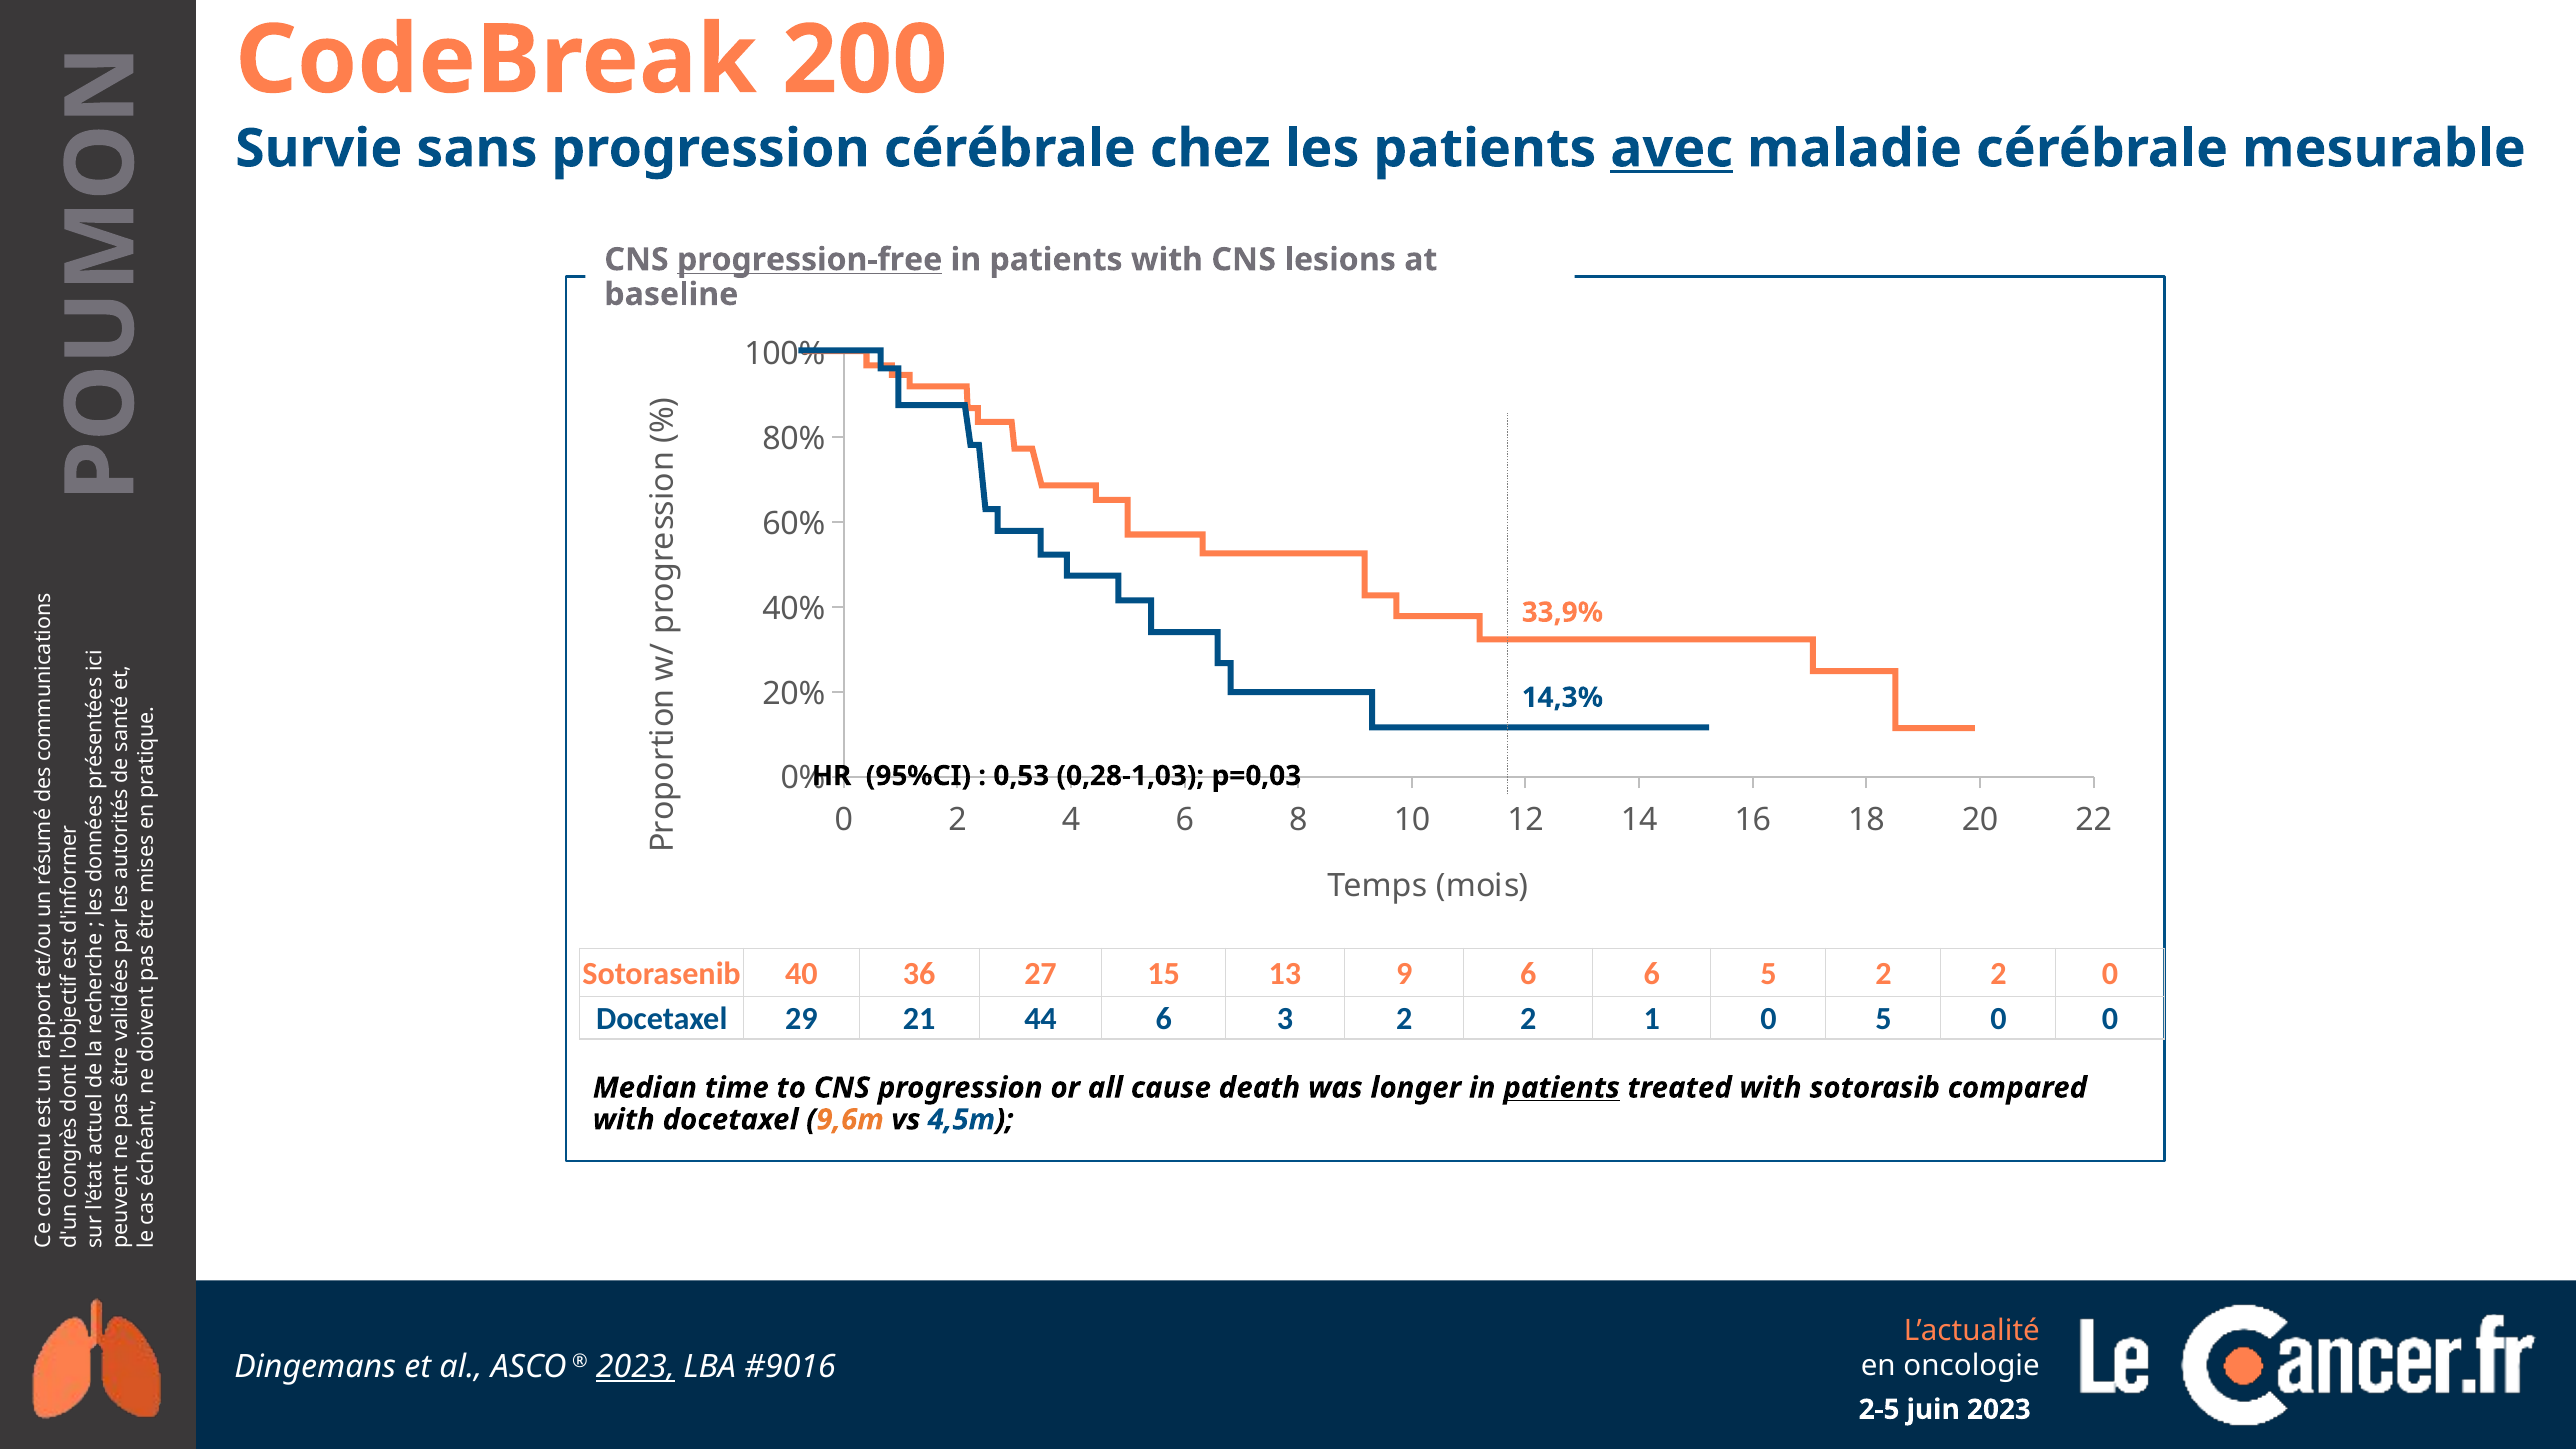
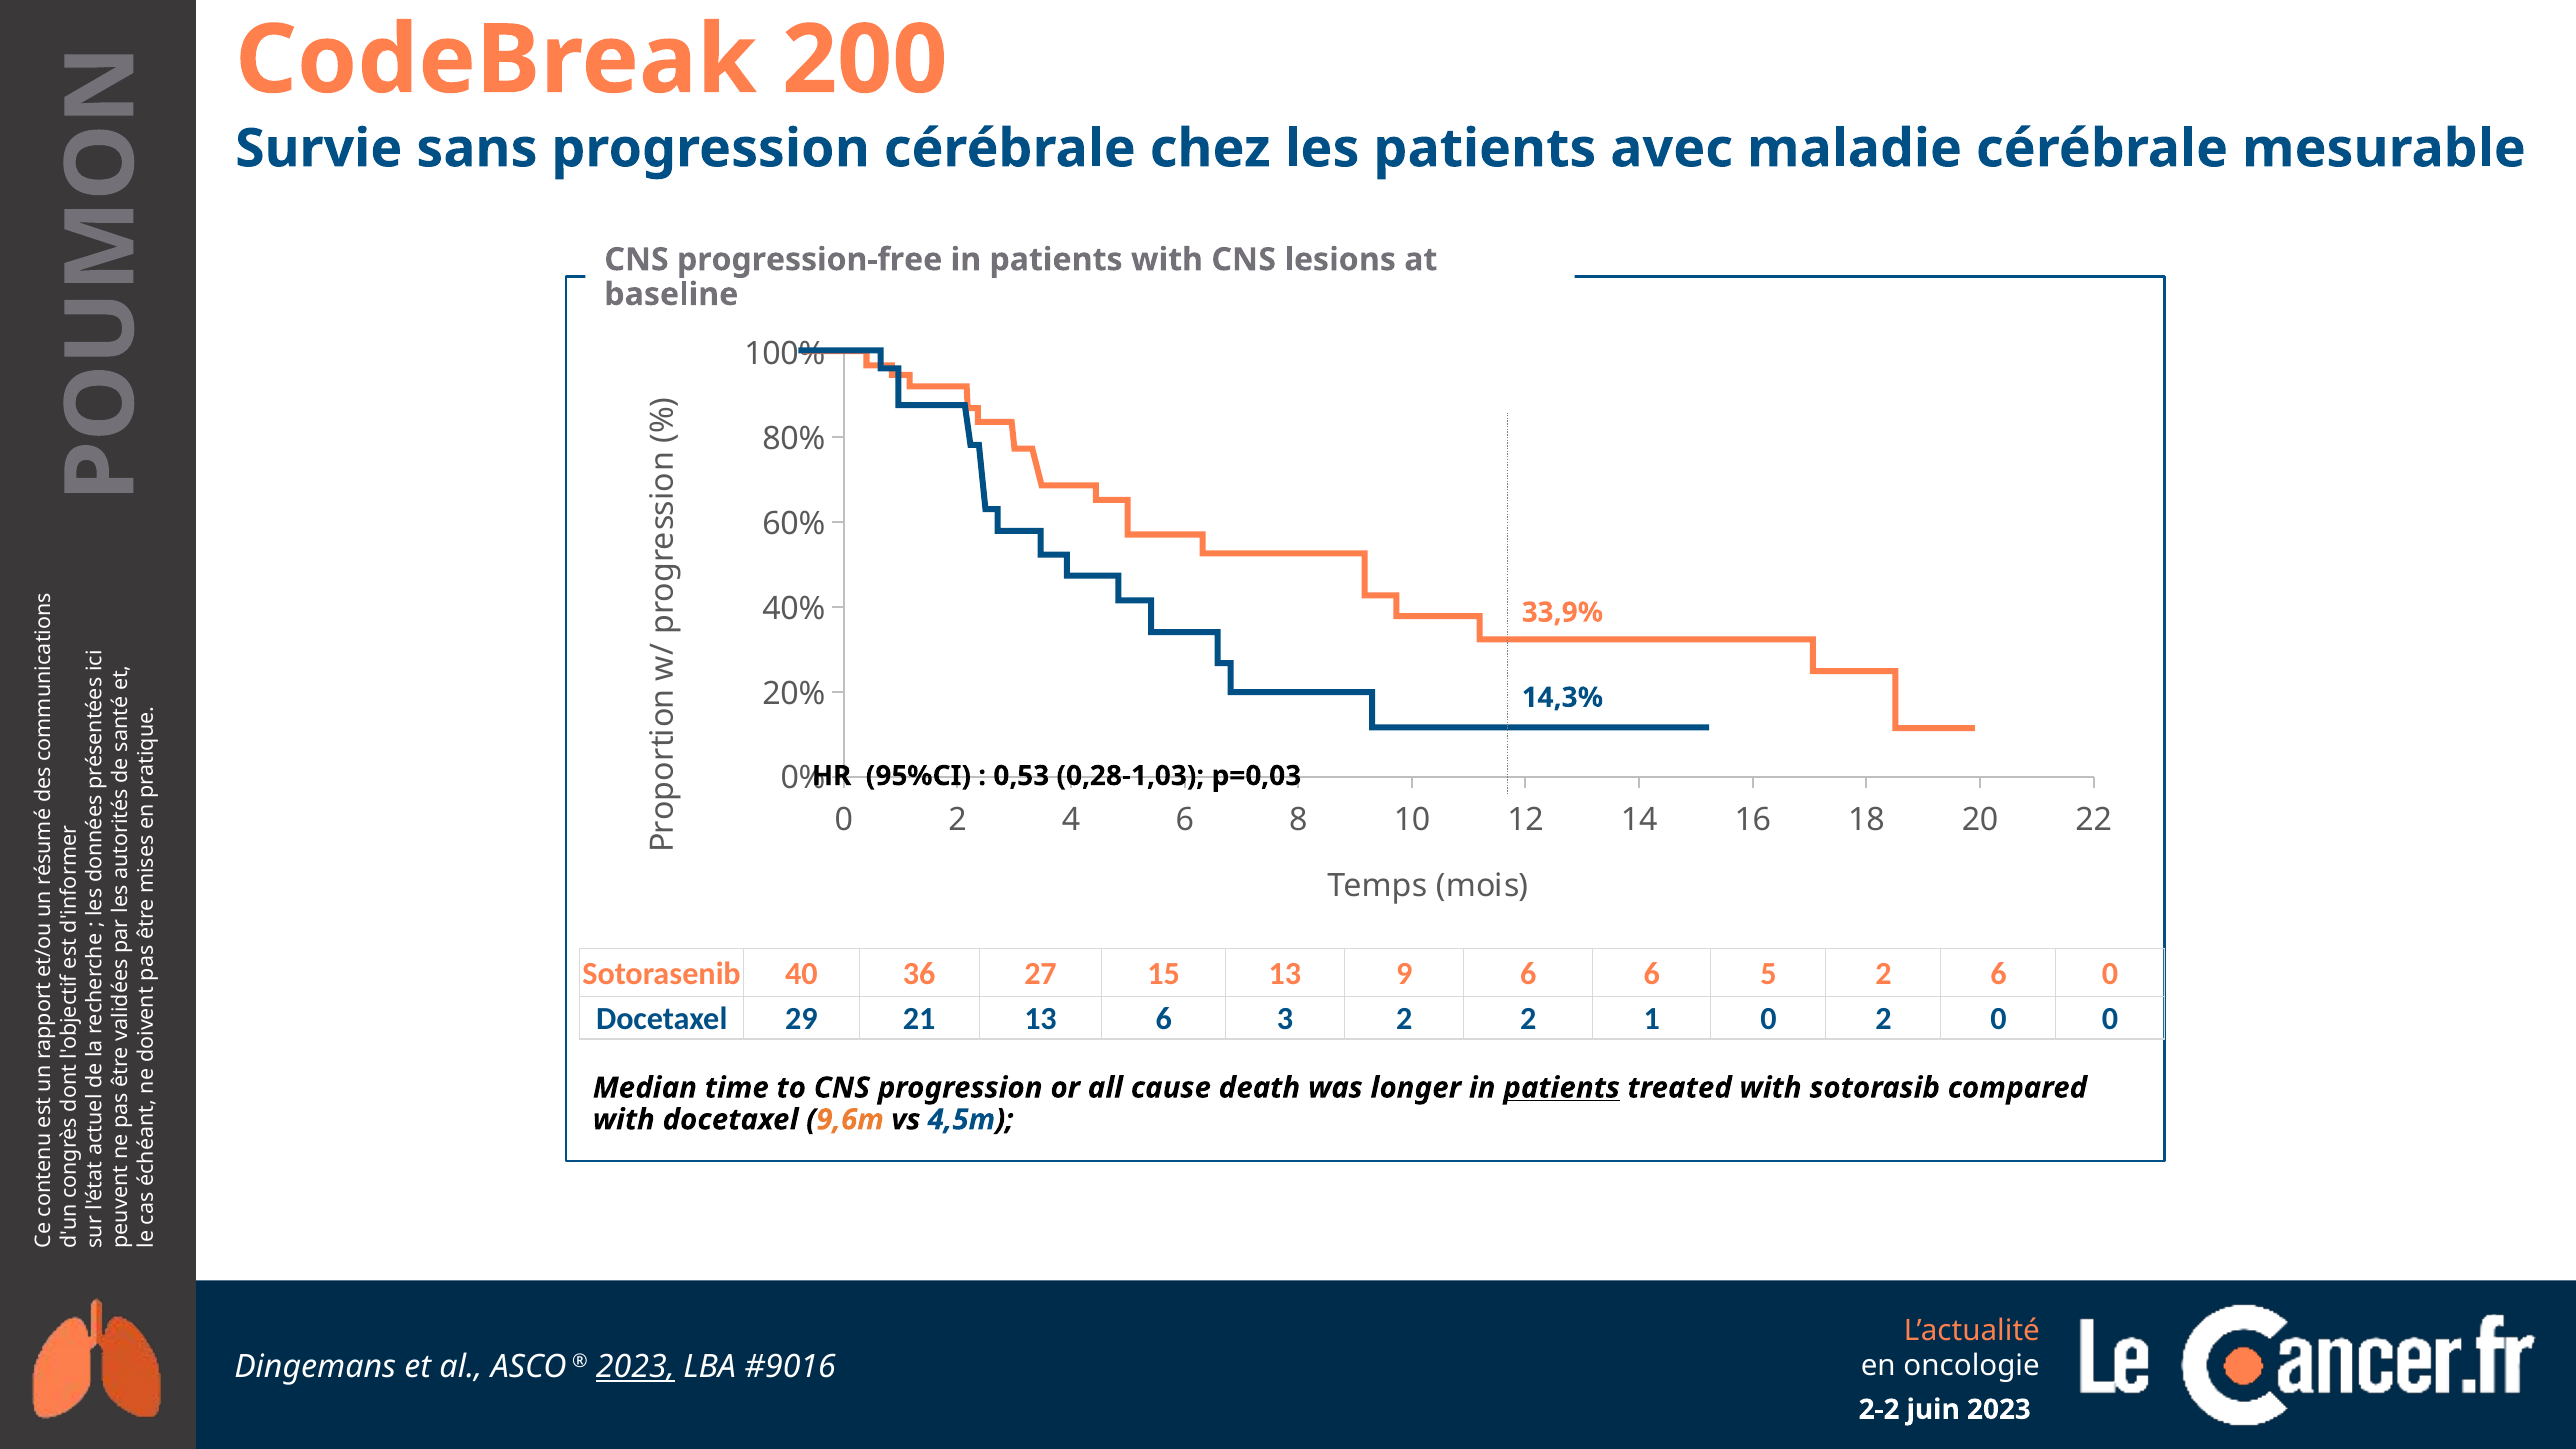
avec underline: present -> none
progression-free underline: present -> none
5 2 2: 2 -> 6
21 44: 44 -> 13
1 0 5: 5 -> 2
2-5: 2-5 -> 2-2
